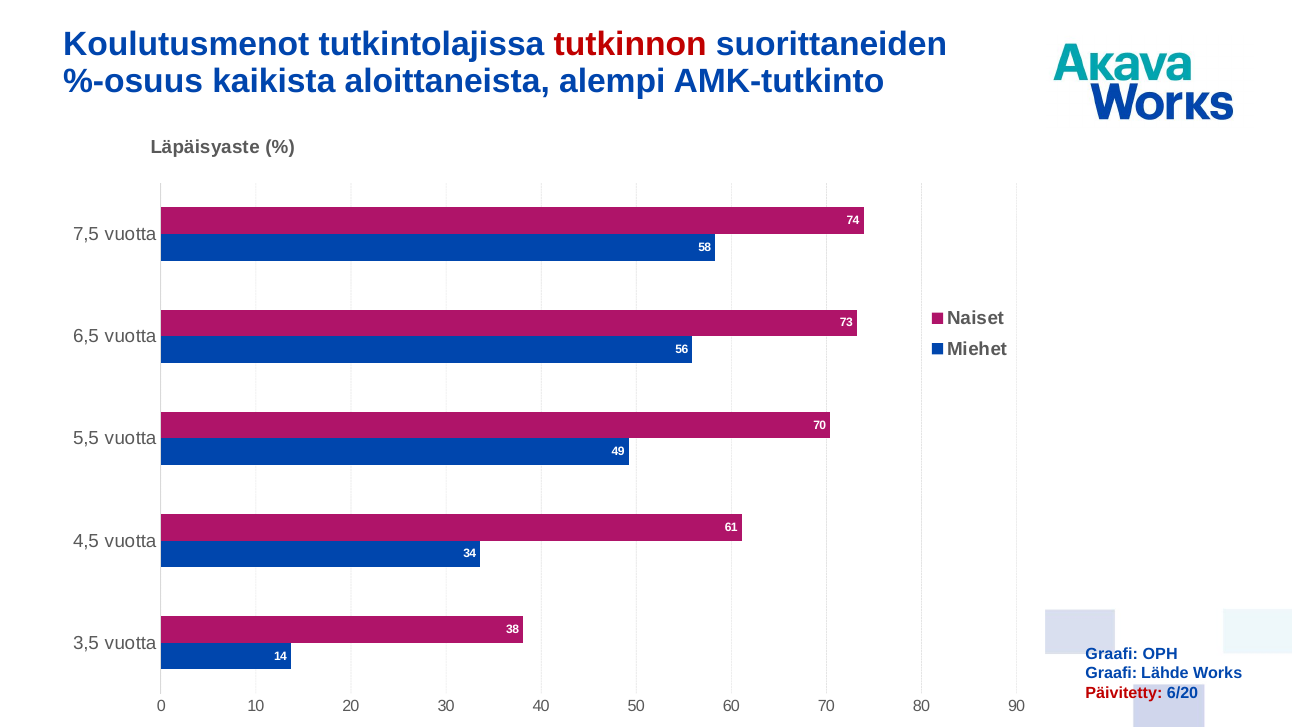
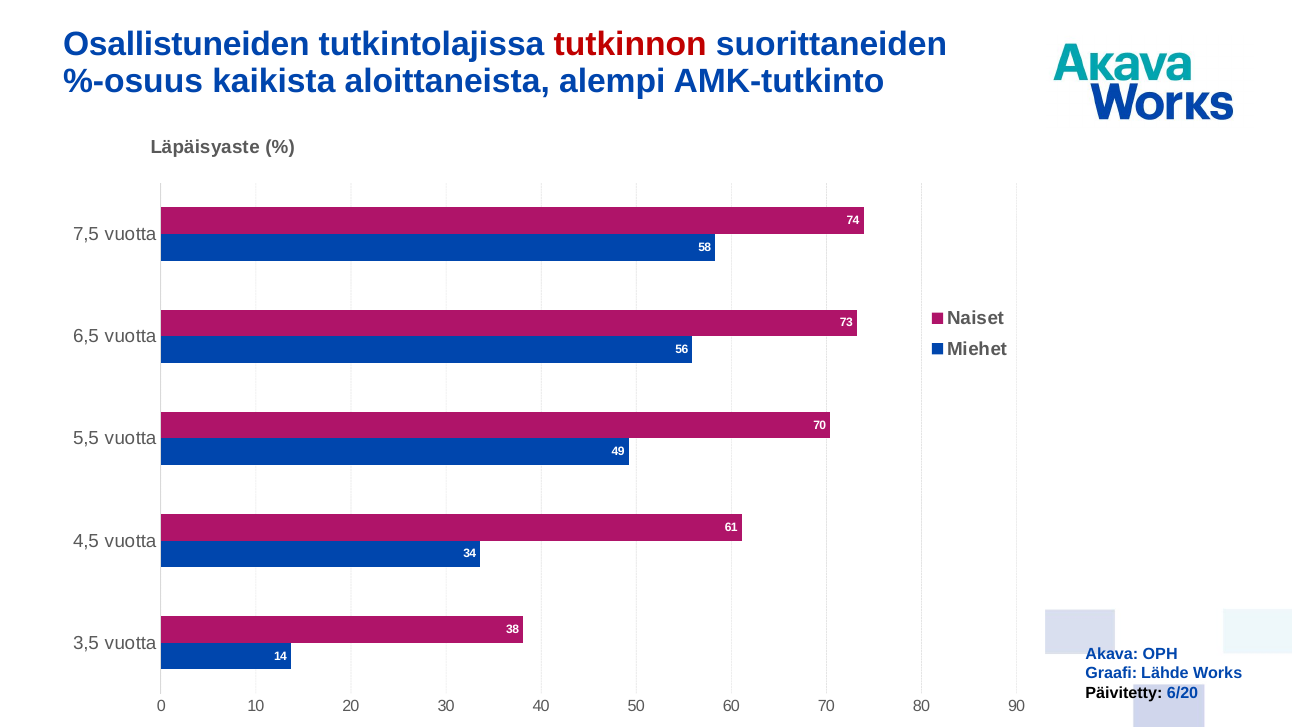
Koulutusmenot: Koulutusmenot -> Osallistuneiden
Graafi at (1112, 654): Graafi -> Akava
Päivitetty colour: red -> black
